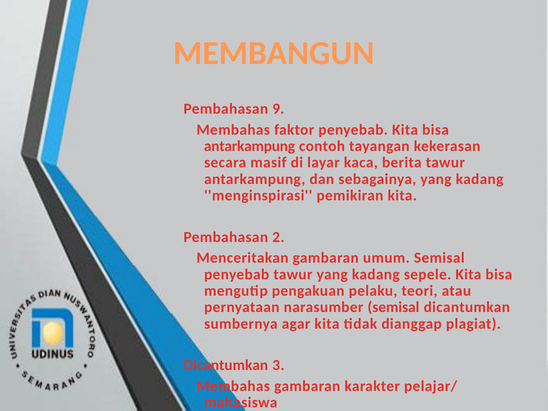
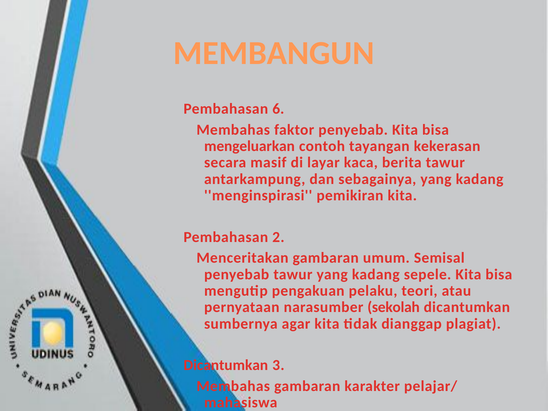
9: 9 -> 6
antarkampung at (250, 146): antarkampung -> mengeluarkan
narasumber semisal: semisal -> sekolah
